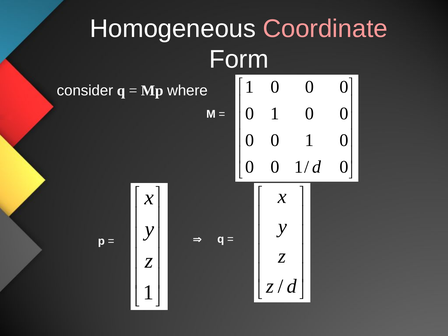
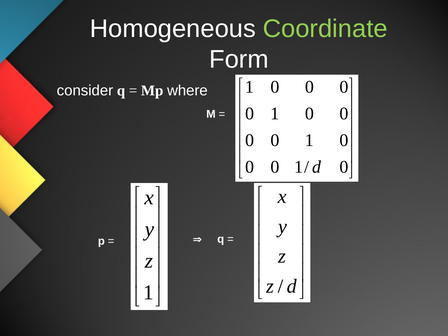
Coordinate colour: pink -> light green
